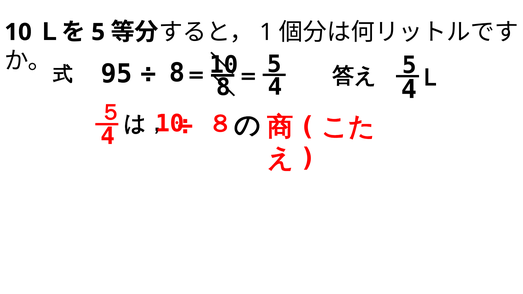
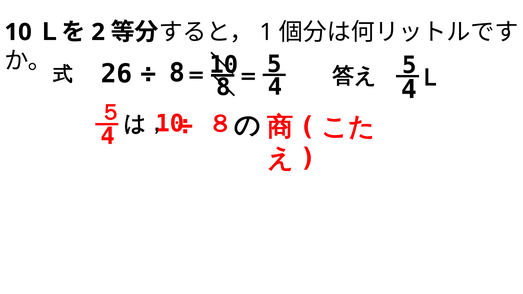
5 at (98, 32): 5 -> 2
95: 95 -> 26
